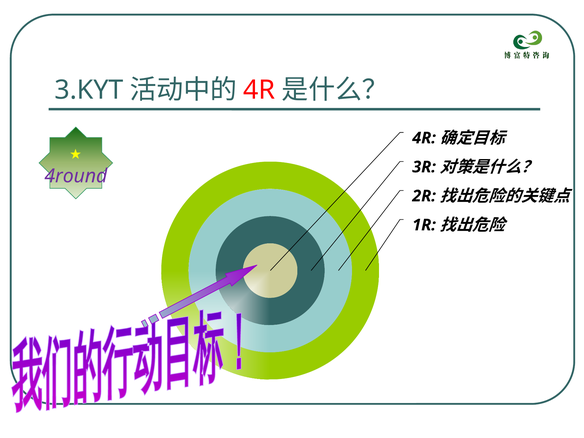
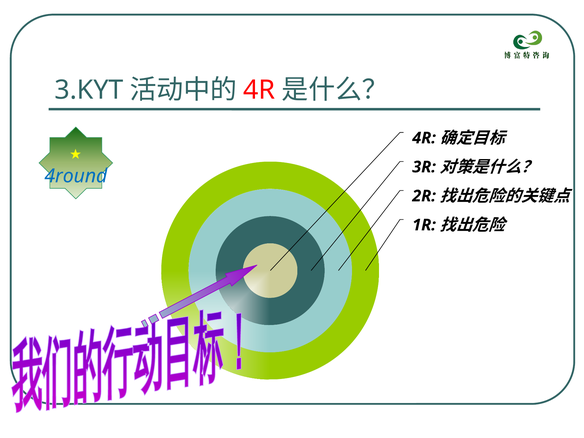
4round colour: purple -> blue
